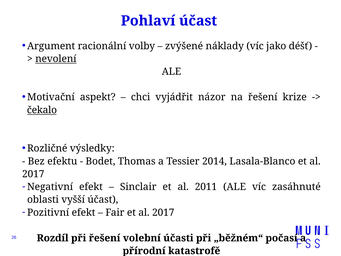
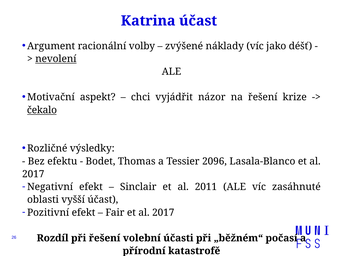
Pohlaví: Pohlaví -> Katrina
2014: 2014 -> 2096
